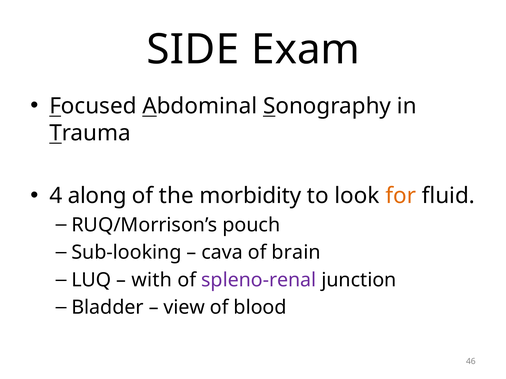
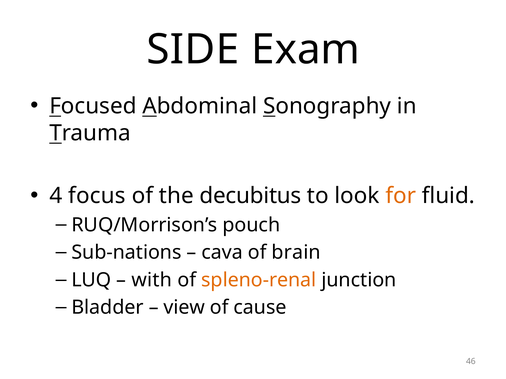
along: along -> focus
morbidity: morbidity -> decubitus
Sub-looking: Sub-looking -> Sub-nations
spleno-renal colour: purple -> orange
blood: blood -> cause
